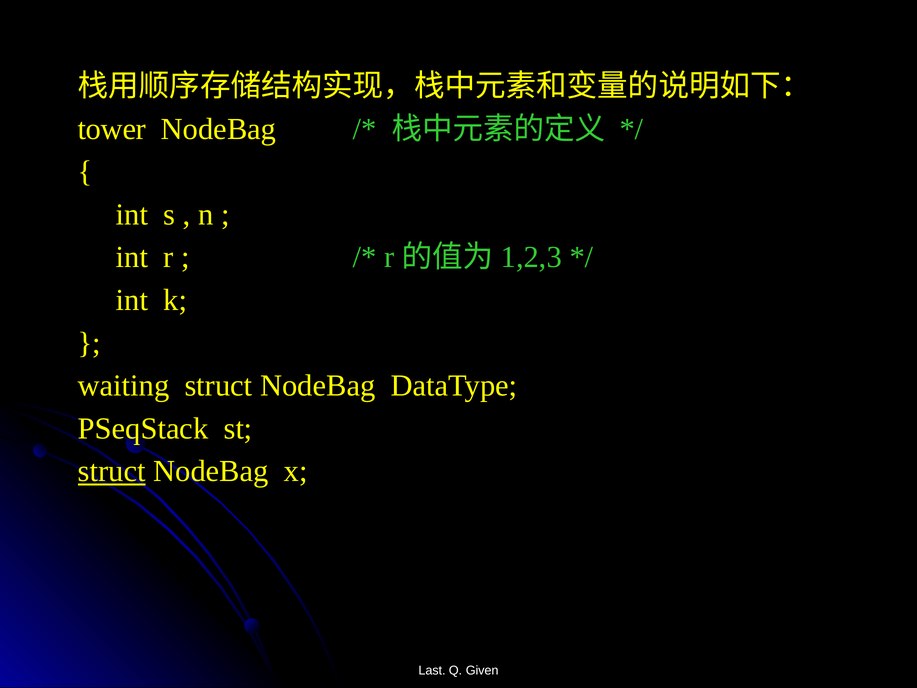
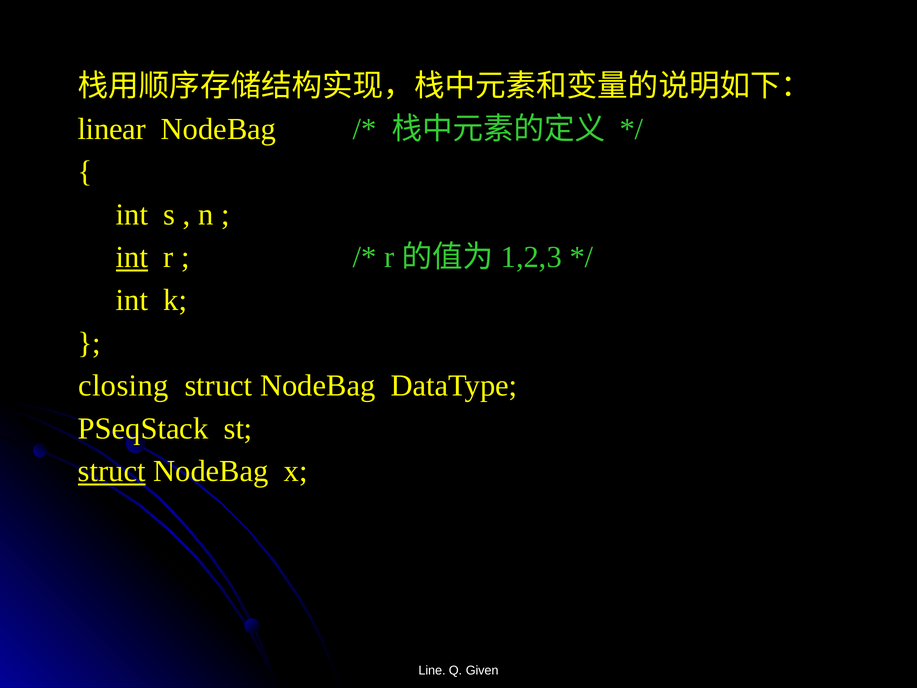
tower: tower -> linear
int at (132, 257) underline: none -> present
waiting: waiting -> closing
Last: Last -> Line
